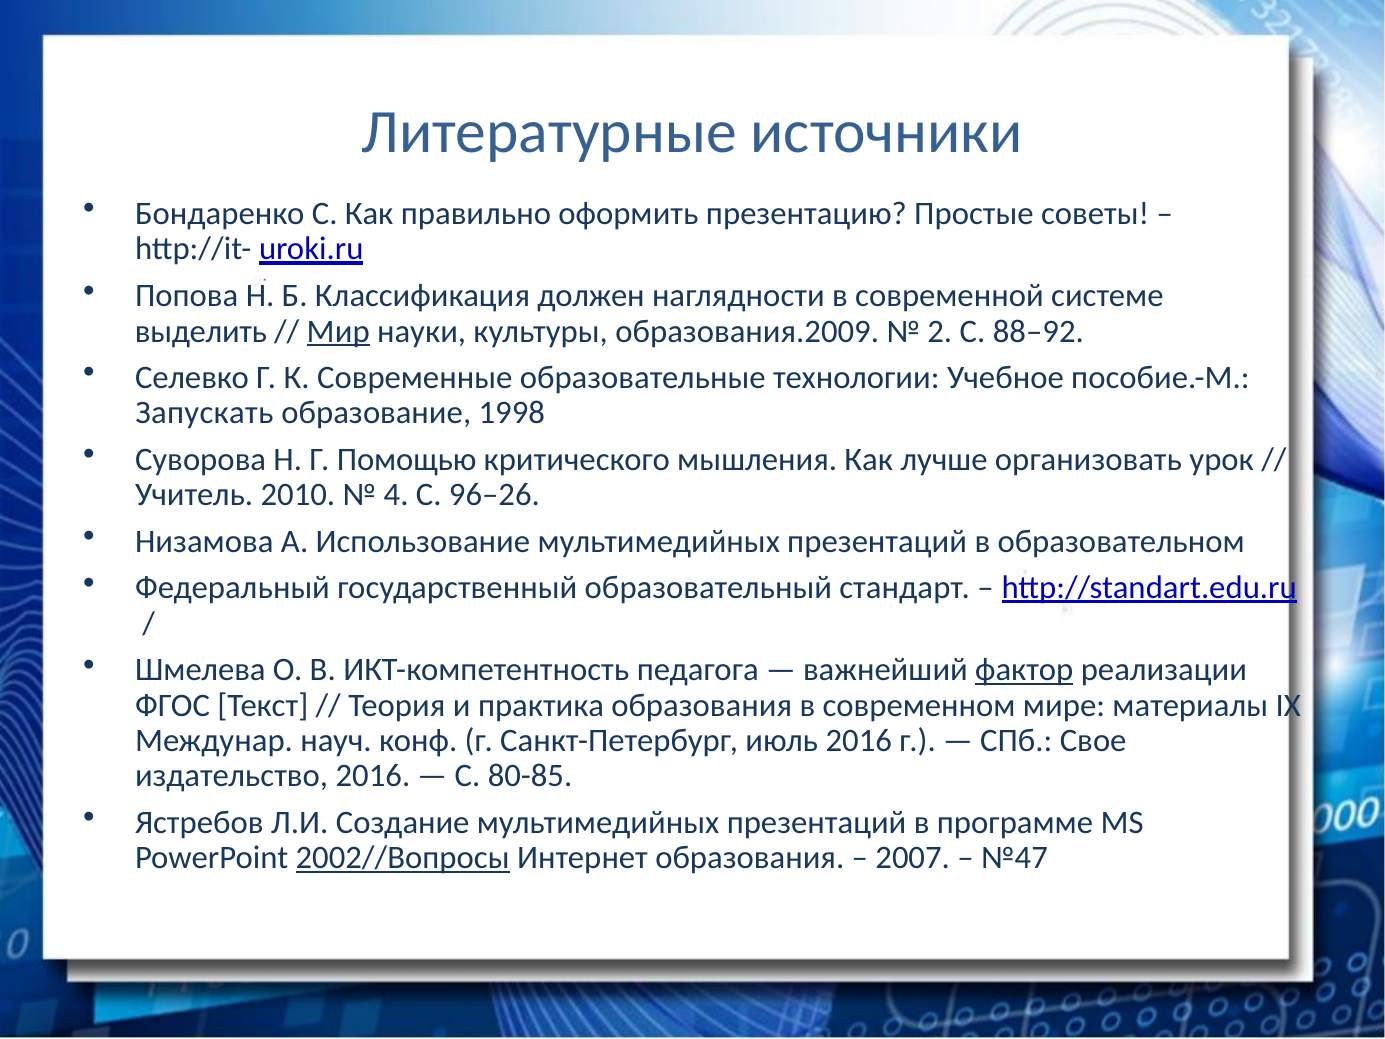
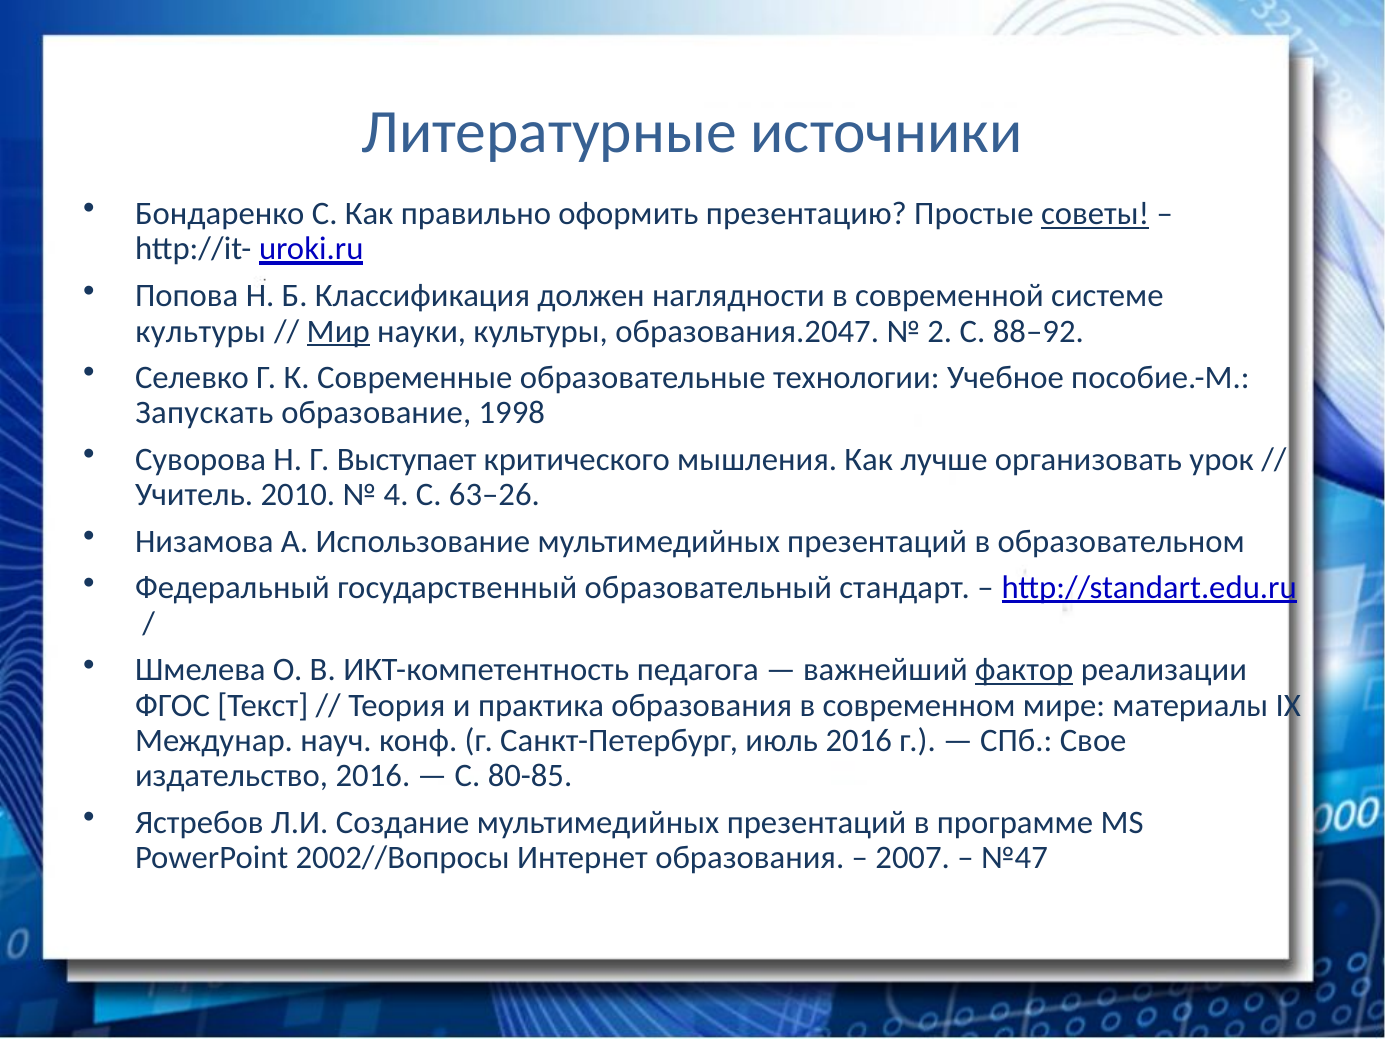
советы underline: none -> present
выделить at (201, 331): выделить -> культуры
образования.2009: образования.2009 -> образования.2047
Помощью: Помощью -> Выступает
96–26: 96–26 -> 63–26
2002//Вопросы underline: present -> none
